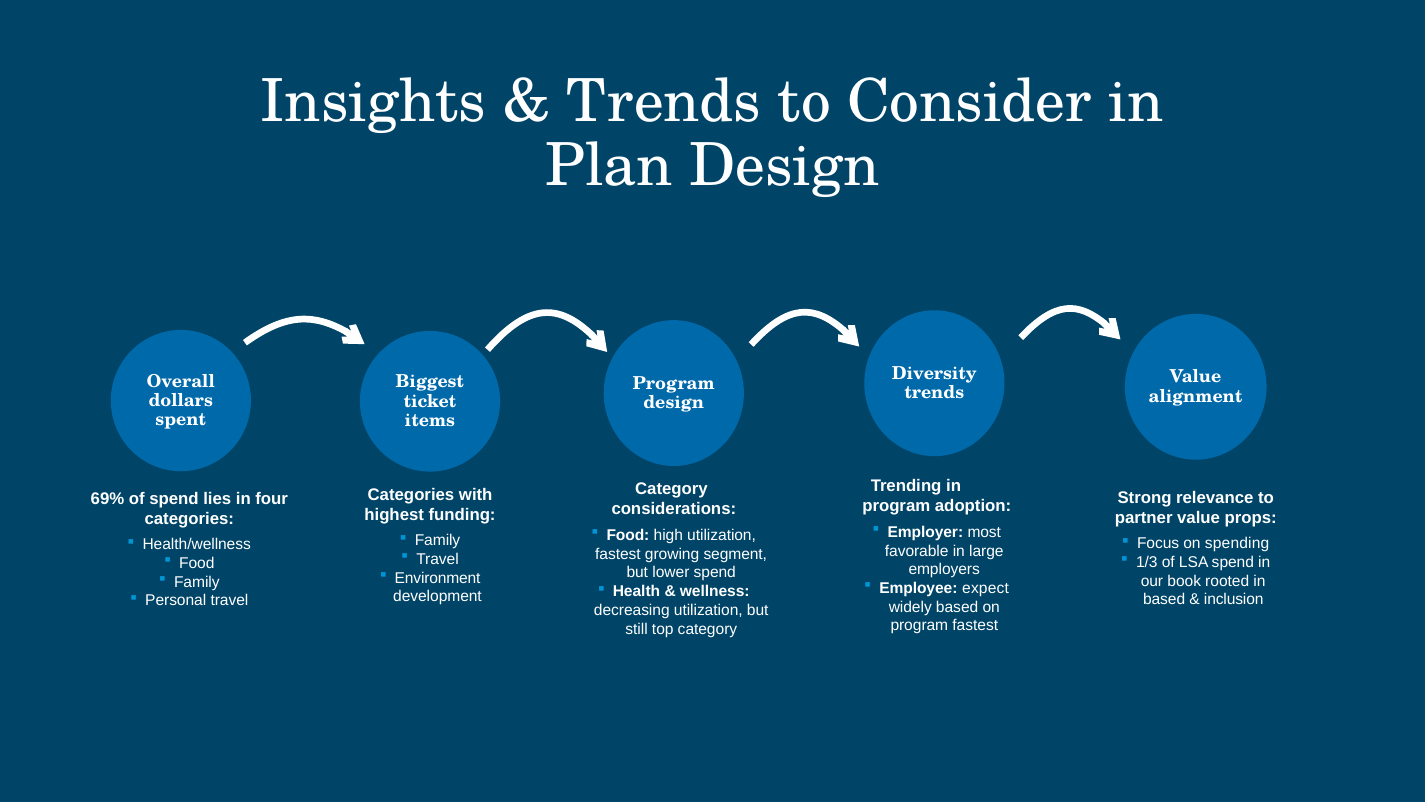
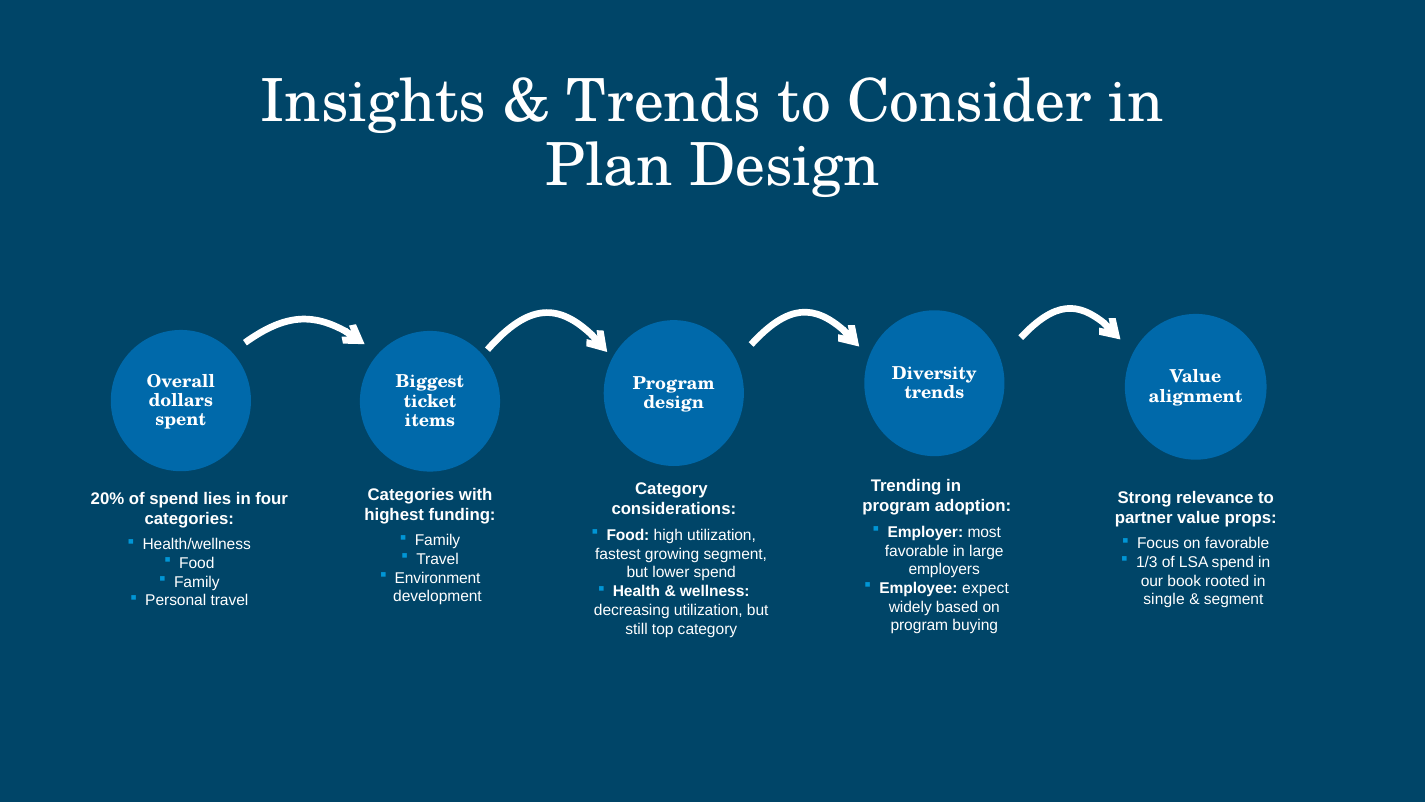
69%: 69% -> 20%
on spending: spending -> favorable
based at (1164, 600): based -> single
inclusion at (1234, 600): inclusion -> segment
program fastest: fastest -> buying
